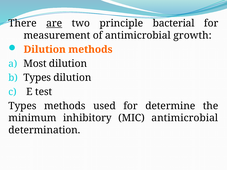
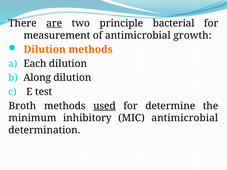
Most: Most -> Each
Types at (37, 78): Types -> Along
Types at (22, 106): Types -> Broth
used underline: none -> present
